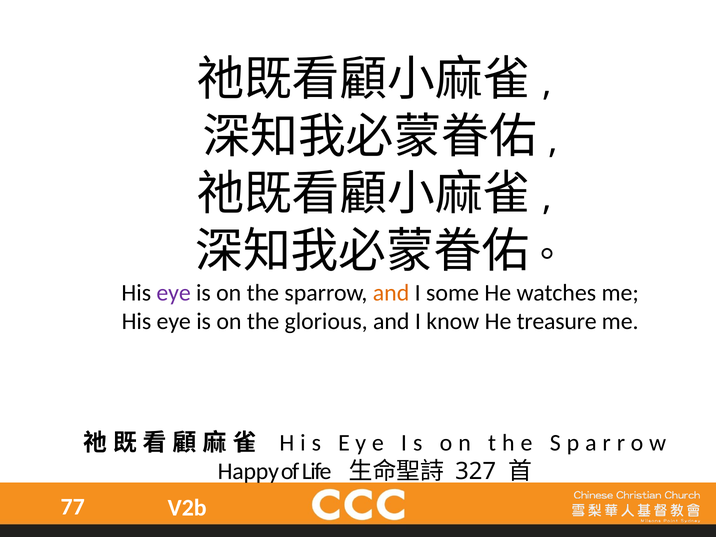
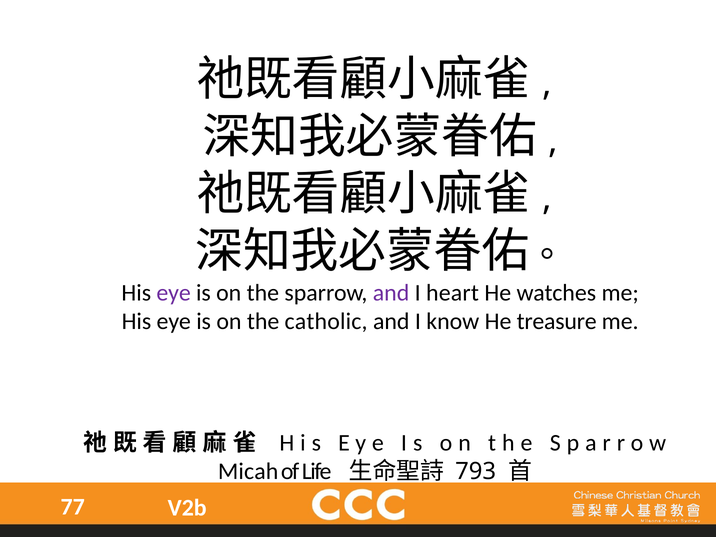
and at (391, 293) colour: orange -> purple
some: some -> heart
glorious: glorious -> catholic
Happy: Happy -> Micah
327: 327 -> 793
